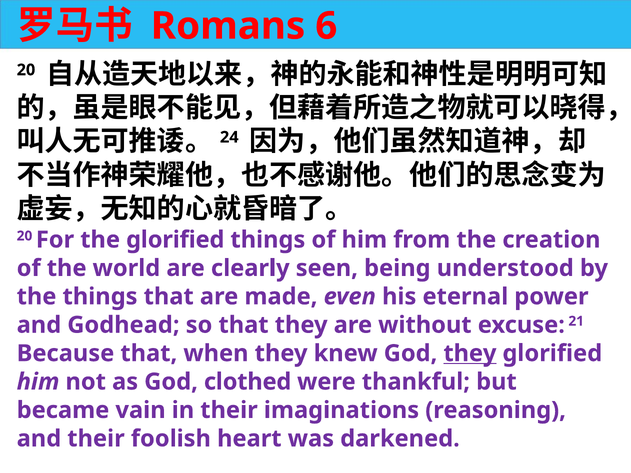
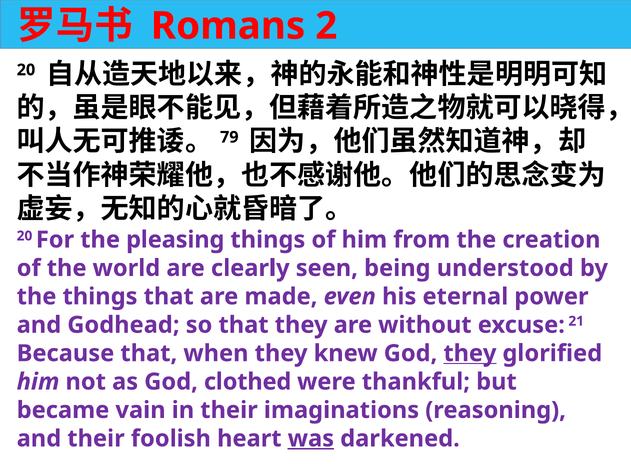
6: 6 -> 2
24: 24 -> 79
the glorified: glorified -> pleasing
was underline: none -> present
